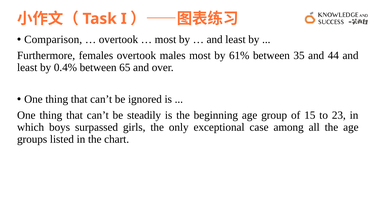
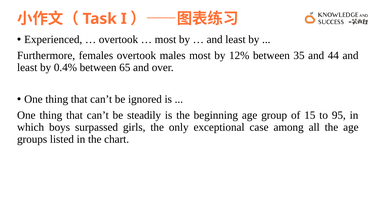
Comparison: Comparison -> Experienced
61%: 61% -> 12%
23: 23 -> 95
